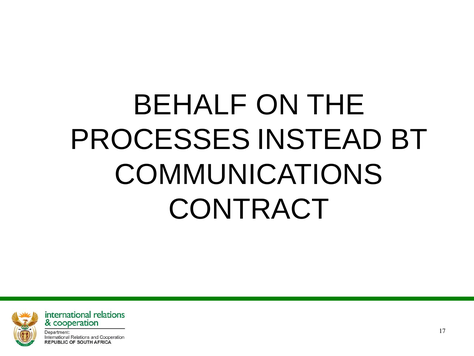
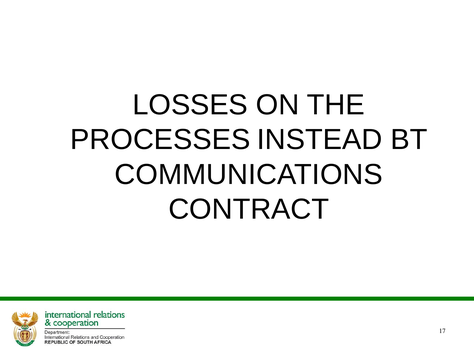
BEHALF: BEHALF -> LOSSES
